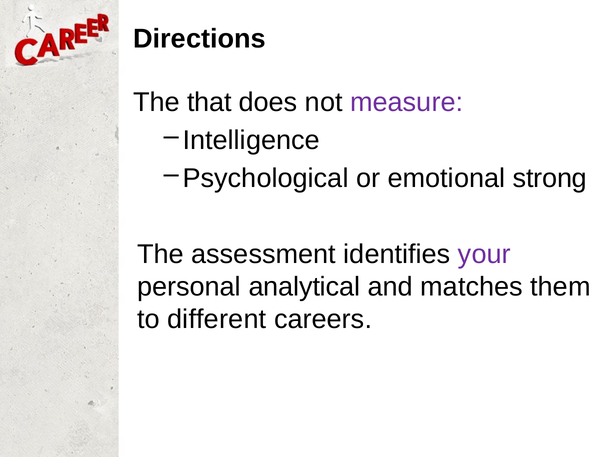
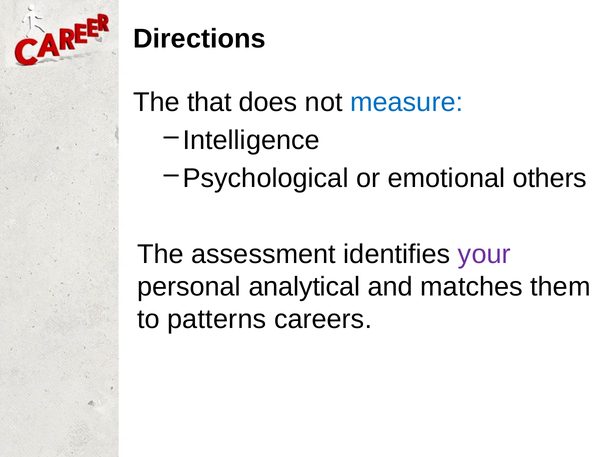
measure colour: purple -> blue
strong: strong -> others
different: different -> patterns
